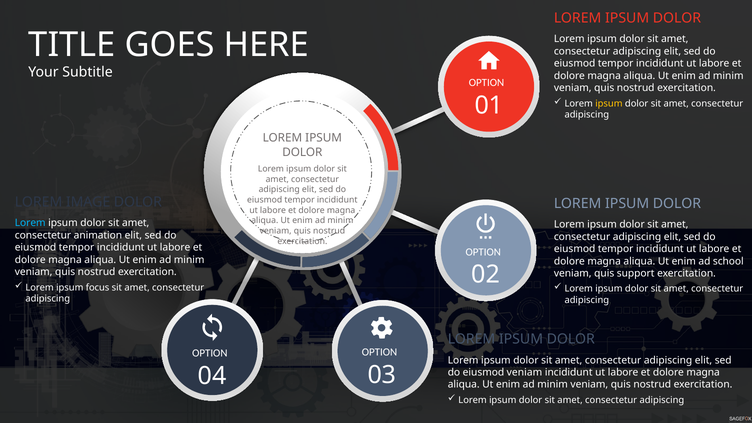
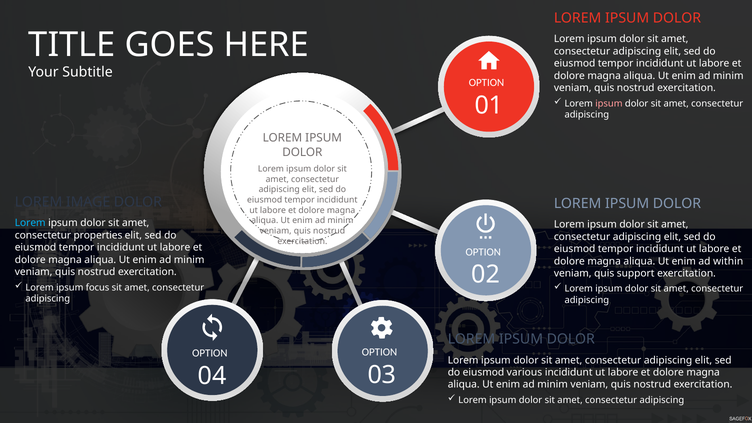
ipsum at (609, 103) colour: yellow -> pink
animation: animation -> properties
school: school -> within
eiusmod veniam: veniam -> various
